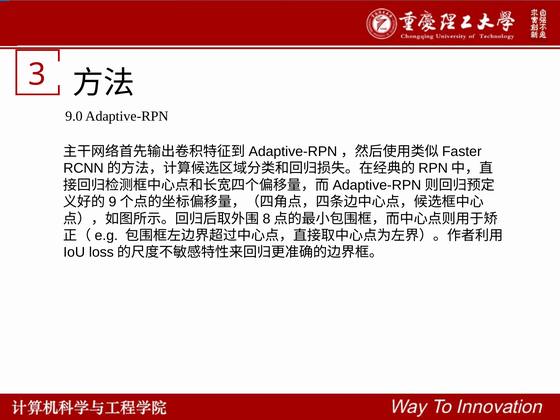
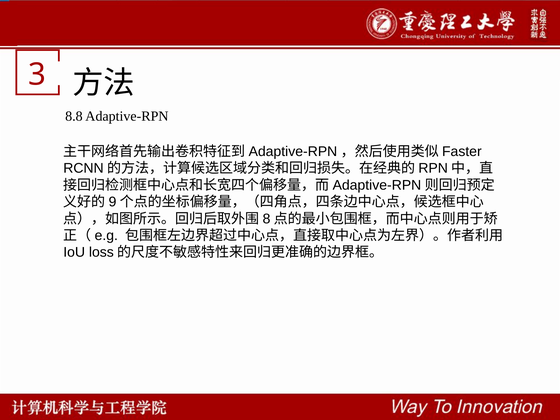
9.0: 9.0 -> 8.8
